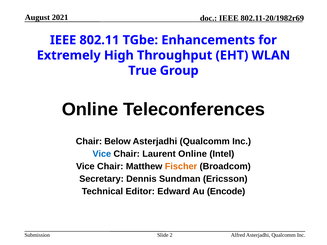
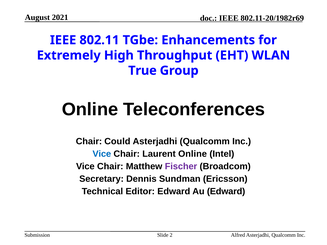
Below: Below -> Could
Fischer colour: orange -> purple
Au Encode: Encode -> Edward
